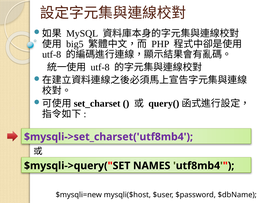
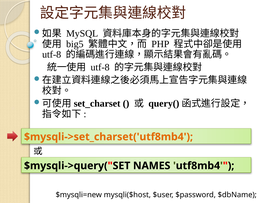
$mysqli->set_charset('utf8mb4 colour: purple -> orange
